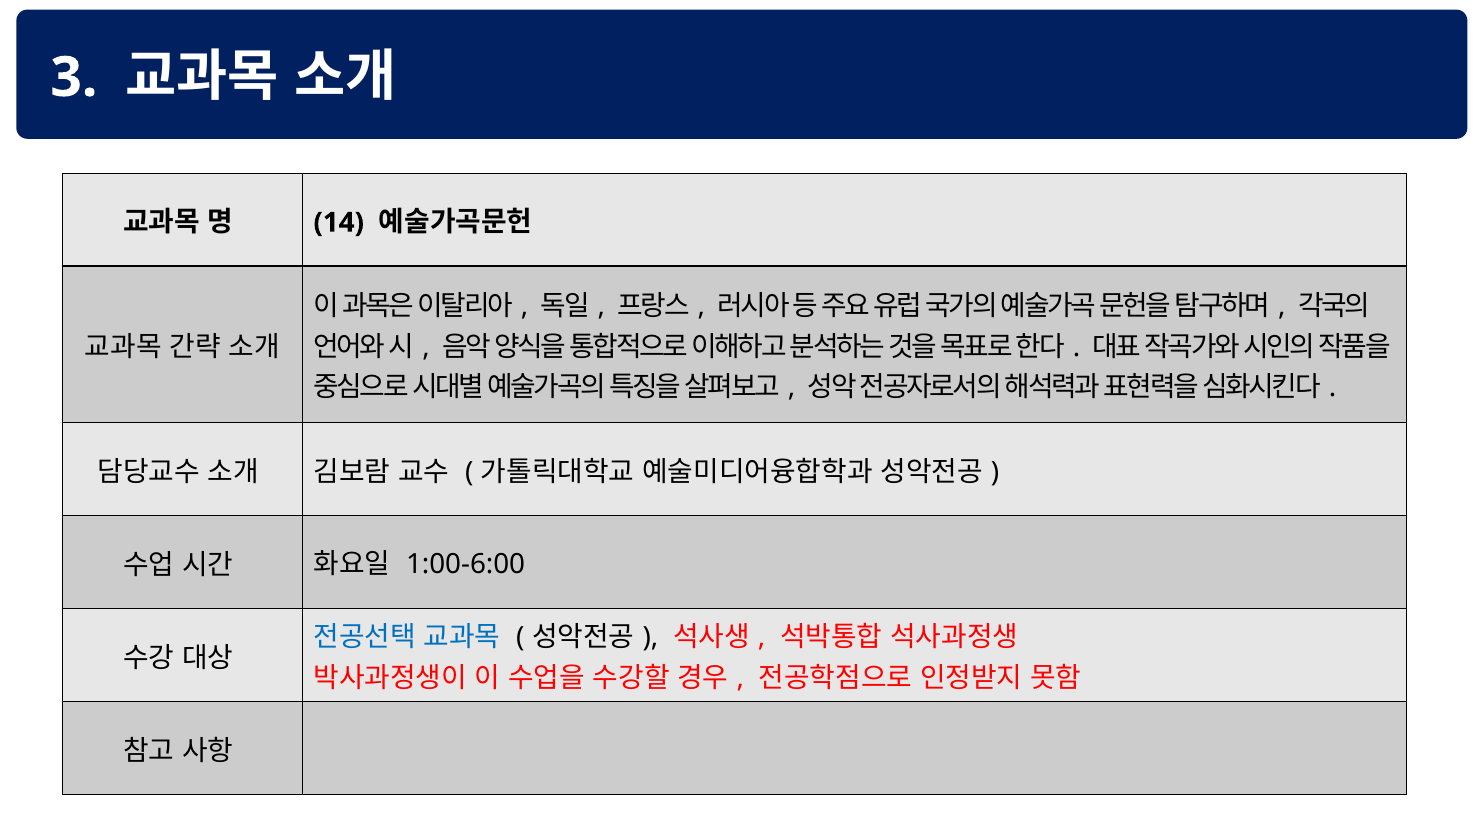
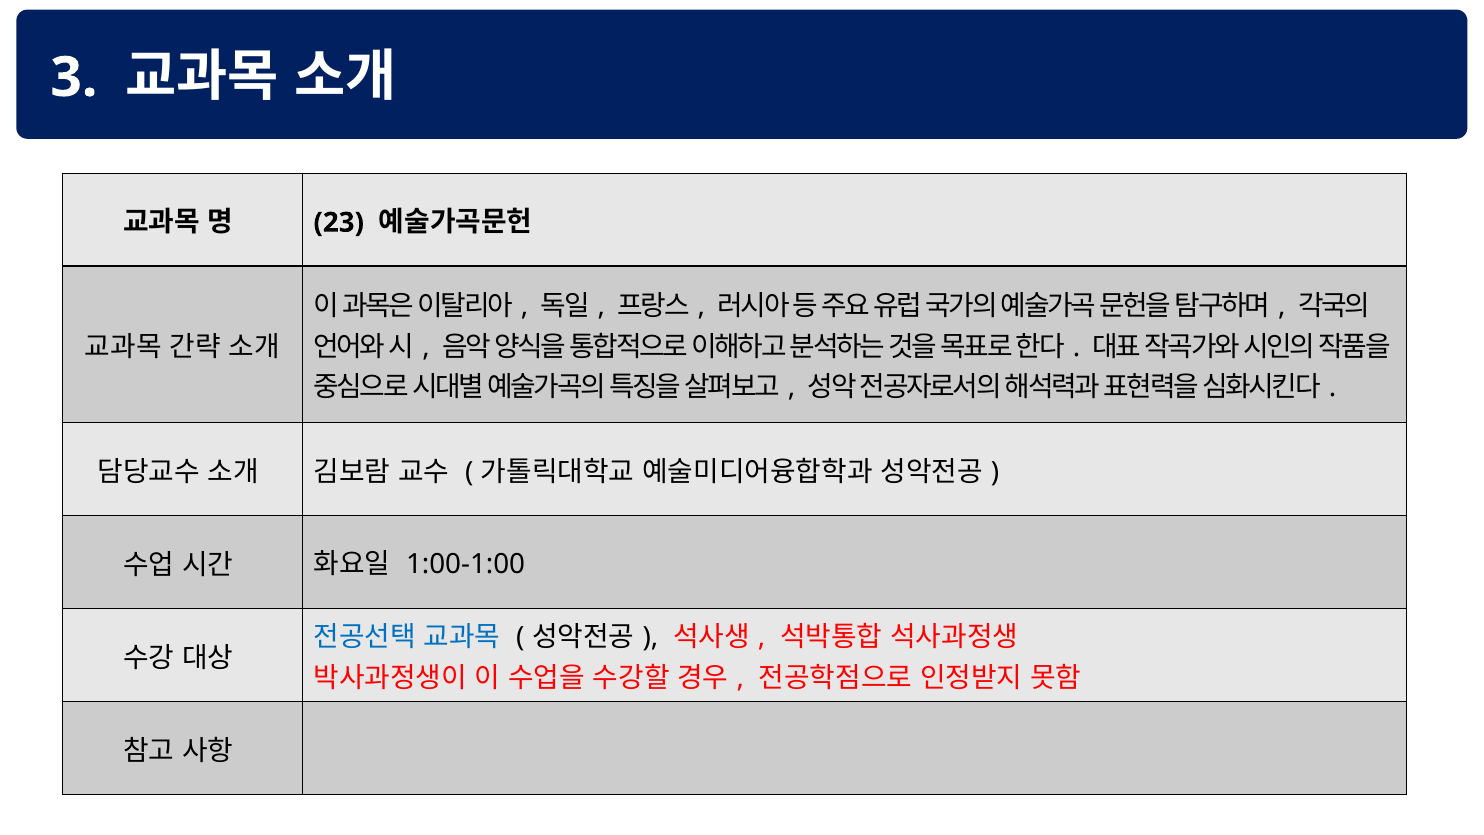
14: 14 -> 23
1:00-6:00: 1:00-6:00 -> 1:00-1:00
